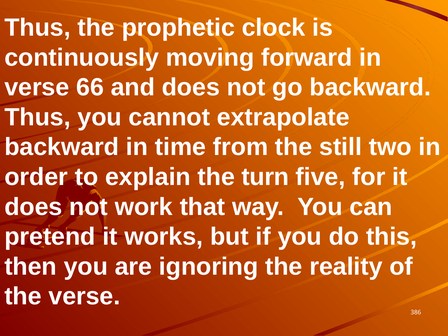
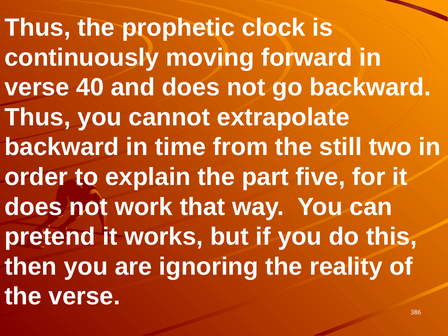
66: 66 -> 40
turn: turn -> part
